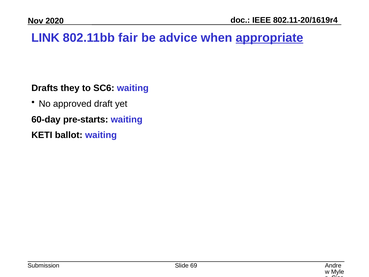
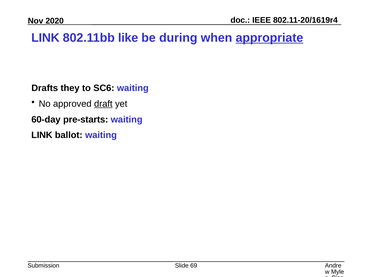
fair: fair -> like
advice: advice -> during
draft underline: none -> present
KETI at (42, 135): KETI -> LINK
